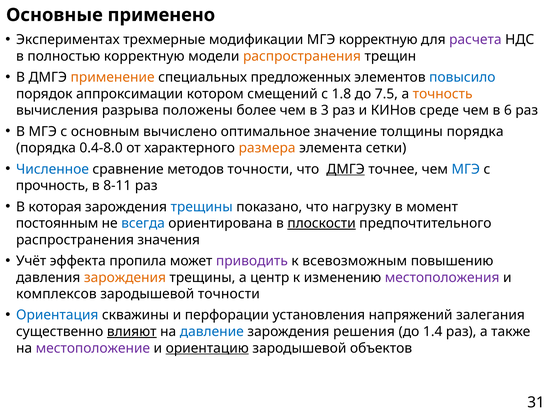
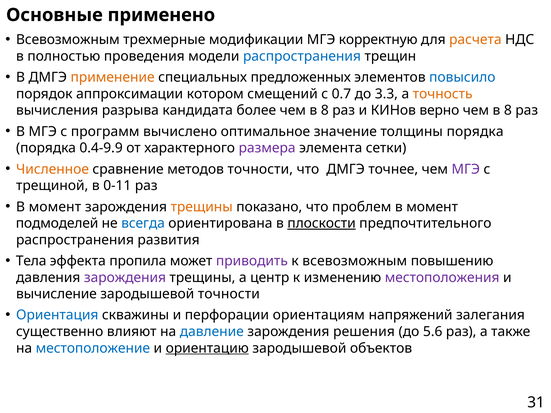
Экспериментах at (68, 40): Экспериментах -> Всевозможным
расчета colour: purple -> orange
полностью корректную: корректную -> проведения
распространения at (302, 56) colour: orange -> blue
1.8: 1.8 -> 0.7
7.5: 7.5 -> 3.3
положены: положены -> кандидата
более чем в 3: 3 -> 8
среде: среде -> верно
6 at (508, 110): 6 -> 8
основным: основным -> программ
0.4-8.0: 0.4-8.0 -> 0.4-9.9
размера colour: orange -> purple
Численное colour: blue -> orange
ДМГЭ at (346, 169) underline: present -> none
МГЭ at (466, 169) colour: blue -> purple
прочность: прочность -> трещиной
8-11: 8-11 -> 0-11
которая at (55, 207): которая -> момент
трещины at (202, 207) colour: blue -> orange
нагрузку: нагрузку -> проблем
постоянным: постоянным -> подмоделей
значения: значения -> развития
Учёт: Учёт -> Тела
зарождения at (125, 278) colour: orange -> purple
комплексов: комплексов -> вычисление
установления: установления -> ориентациям
влияют underline: present -> none
1.4: 1.4 -> 5.6
местоположение colour: purple -> blue
